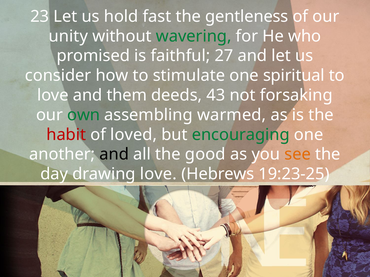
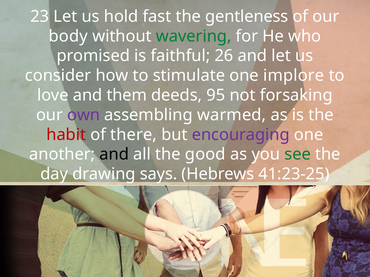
unity: unity -> body
27: 27 -> 26
spiritual: spiritual -> implore
43: 43 -> 95
own colour: green -> purple
loved: loved -> there
encouraging colour: green -> purple
see colour: orange -> green
drawing love: love -> says
19:23-25: 19:23-25 -> 41:23-25
